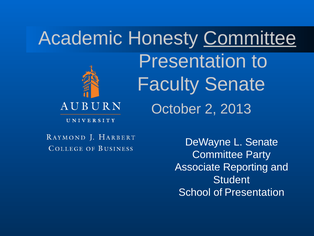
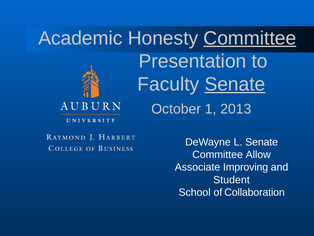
Senate at (235, 84) underline: none -> present
2: 2 -> 1
Party: Party -> Allow
Reporting: Reporting -> Improving
of Presentation: Presentation -> Collaboration
